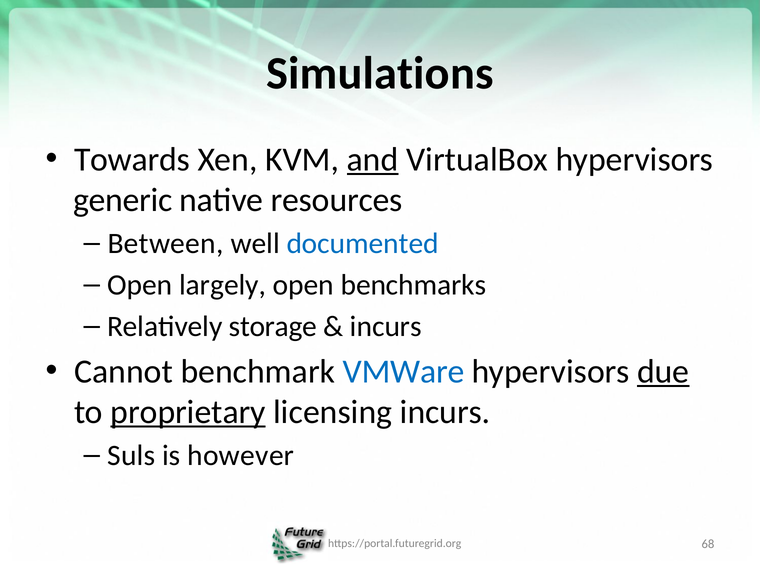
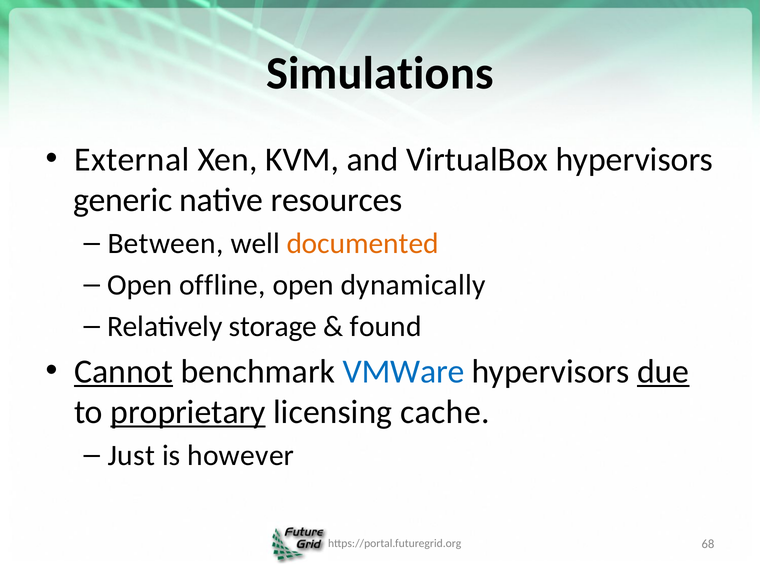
Towards: Towards -> External
and underline: present -> none
documented colour: blue -> orange
largely: largely -> offline
benchmarks: benchmarks -> dynamically
incurs at (386, 326): incurs -> found
Cannot underline: none -> present
licensing incurs: incurs -> cache
Suls: Suls -> Just
